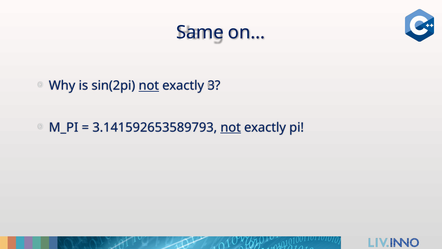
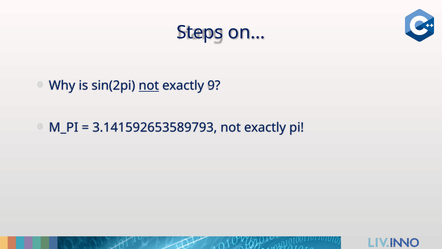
Same: Same -> Steps
3: 3 -> 9
not at (231, 127) underline: present -> none
